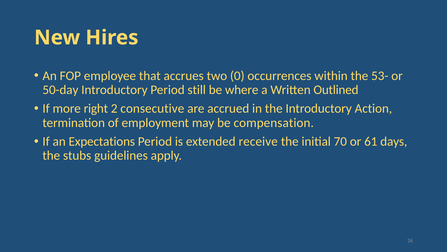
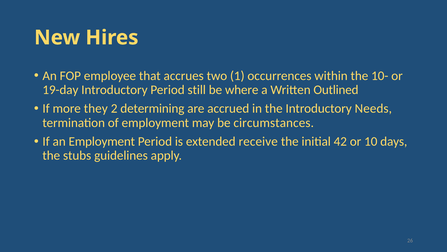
0: 0 -> 1
53-: 53- -> 10-
50-day: 50-day -> 19-day
right: right -> they
consecutive: consecutive -> determining
Action: Action -> Needs
compensation: compensation -> circumstances
an Expectations: Expectations -> Employment
70: 70 -> 42
61: 61 -> 10
